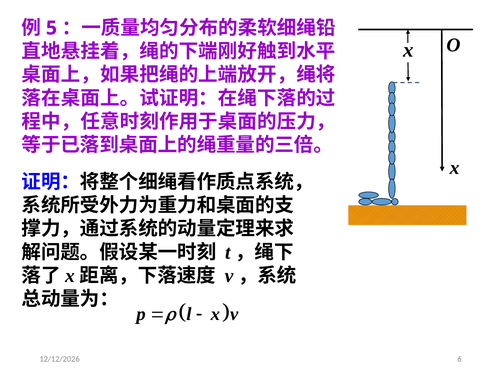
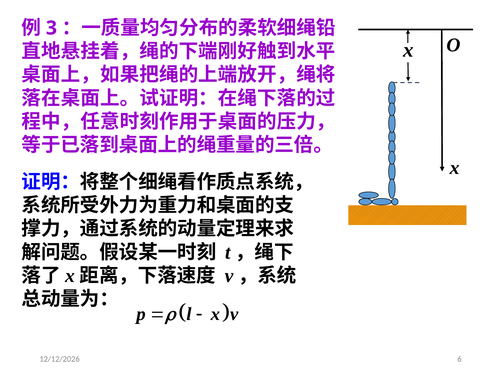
5: 5 -> 3
